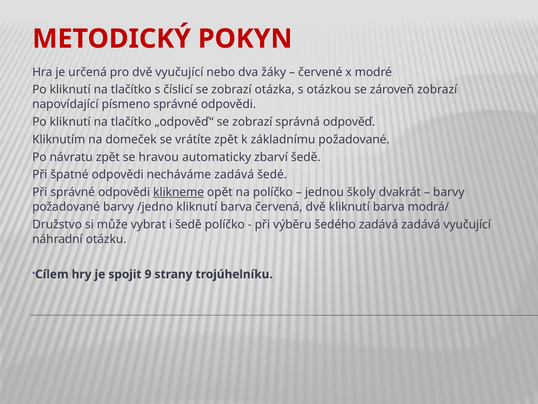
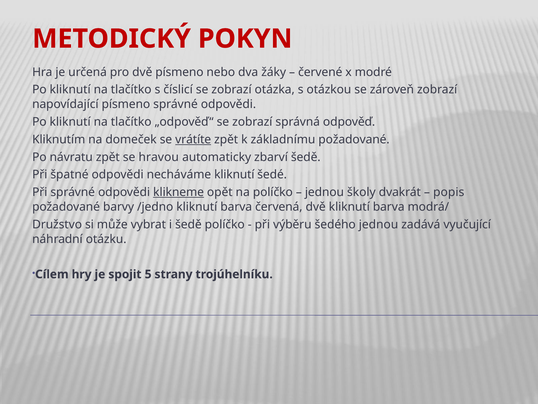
dvě vyučující: vyučující -> písmeno
vrátíte underline: none -> present
necháváme zadává: zadává -> kliknutí
barvy at (449, 192): barvy -> popis
šedého zadává: zadává -> jednou
9: 9 -> 5
